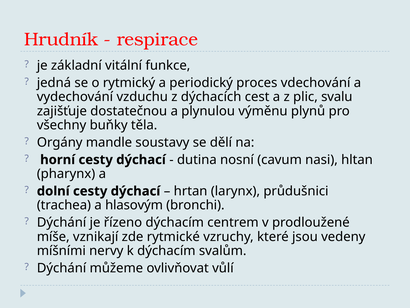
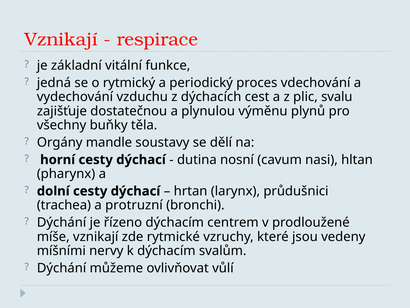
Hrudník at (61, 40): Hrudník -> Vznikají
hlasovým: hlasovým -> protruzní
